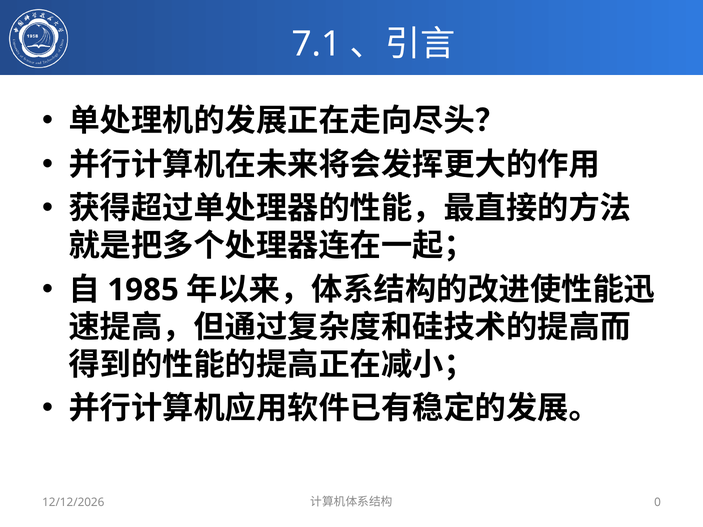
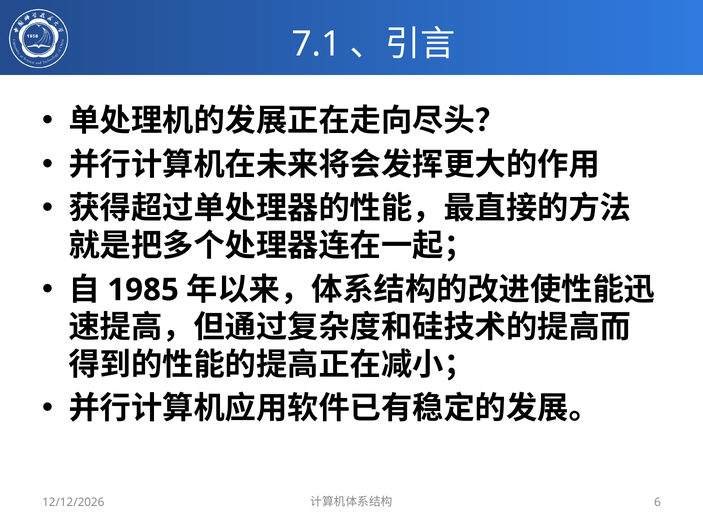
0: 0 -> 6
